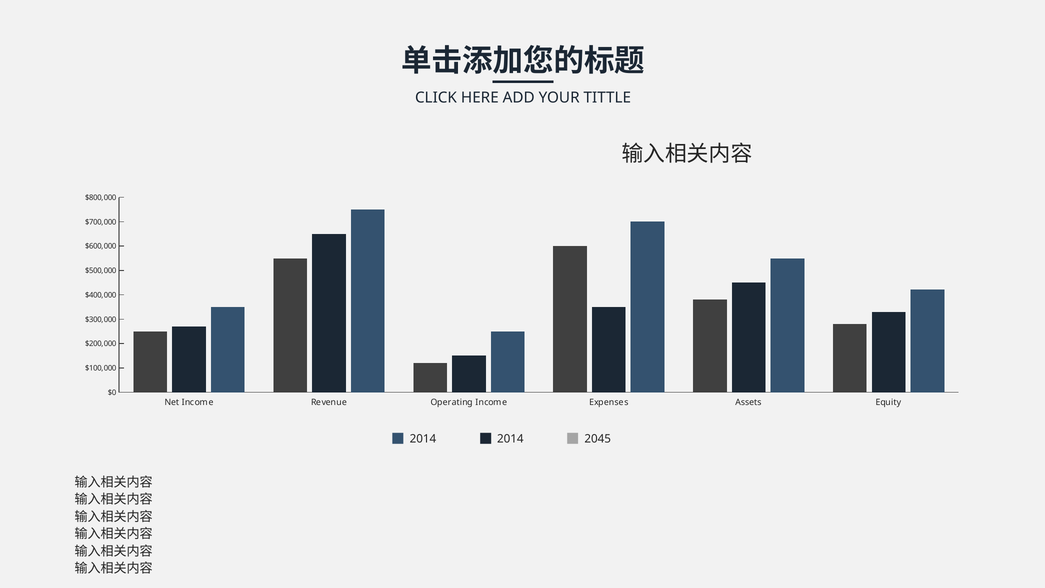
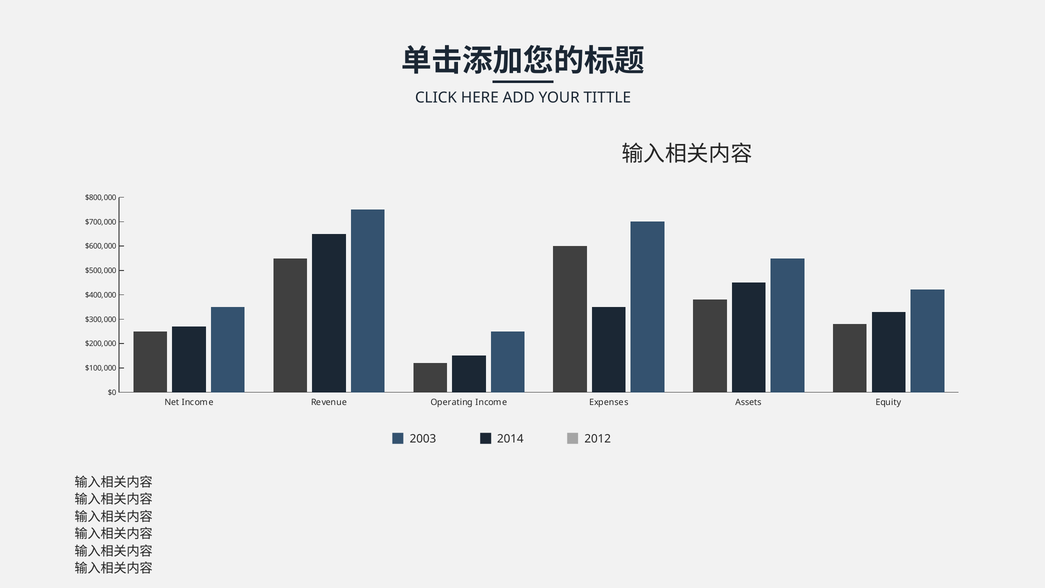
2014 at (423, 439): 2014 -> 2003
2045: 2045 -> 2012
